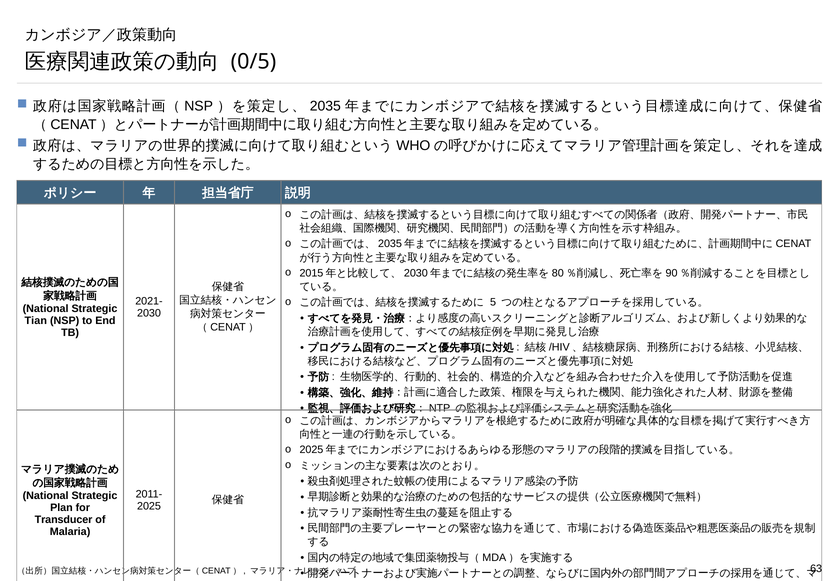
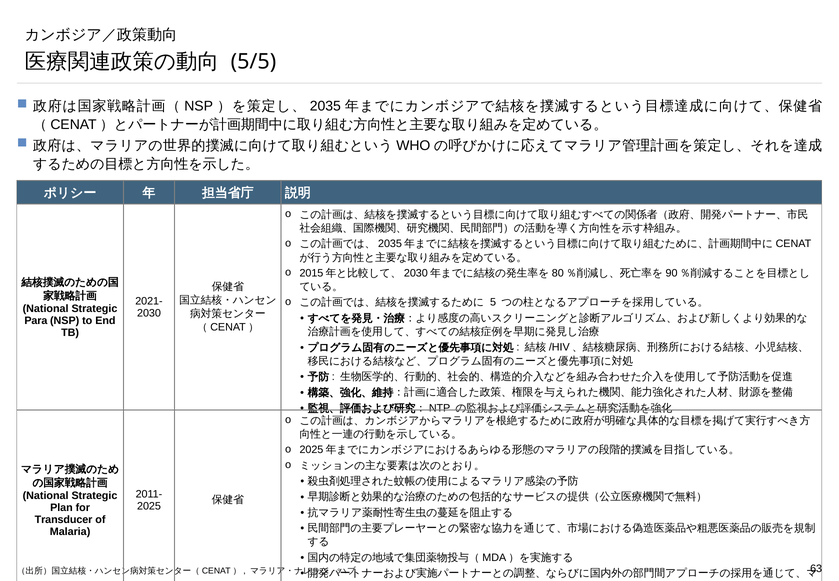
0/5: 0/5 -> 5/5
Tian: Tian -> Para
